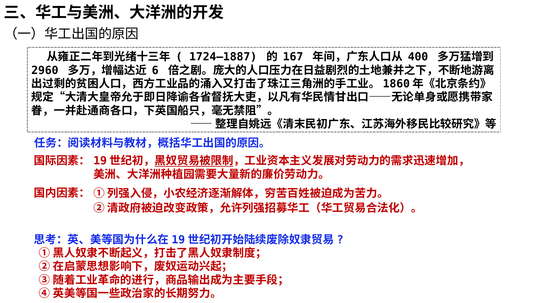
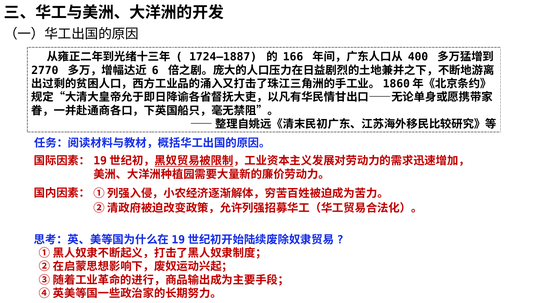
167: 167 -> 166
2960: 2960 -> 2770
